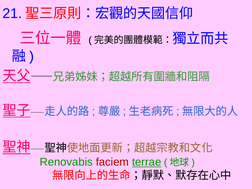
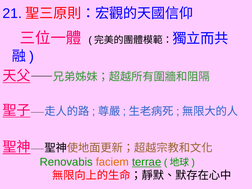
faciem colour: red -> orange
